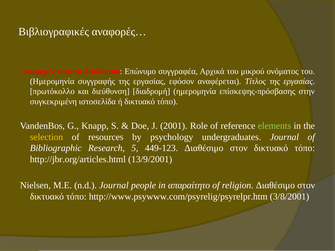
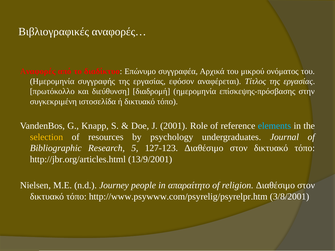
elements colour: light green -> light blue
449-123: 449-123 -> 127-123
n.d Journal: Journal -> Journey
